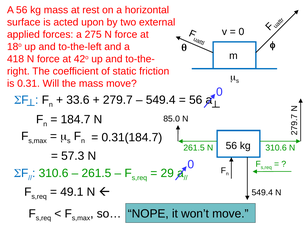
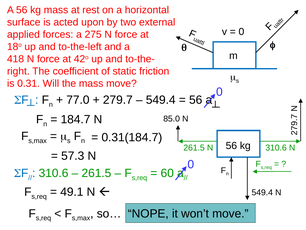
33.6: 33.6 -> 77.0
29: 29 -> 60
